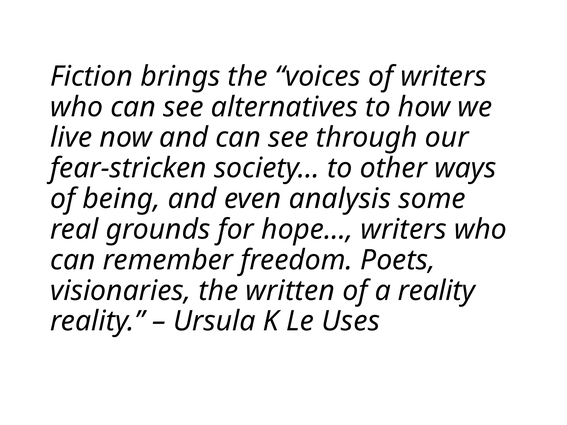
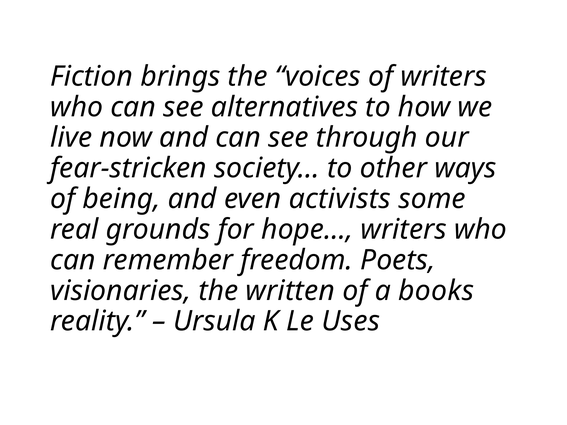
analysis: analysis -> activists
a reality: reality -> books
